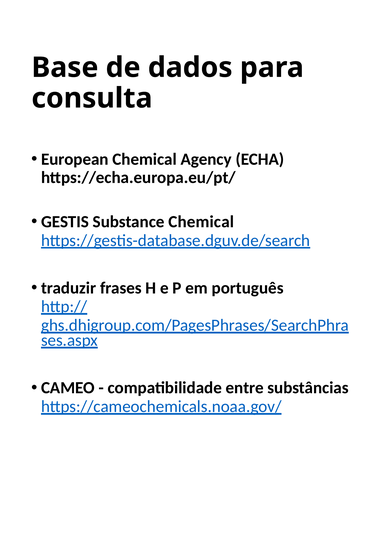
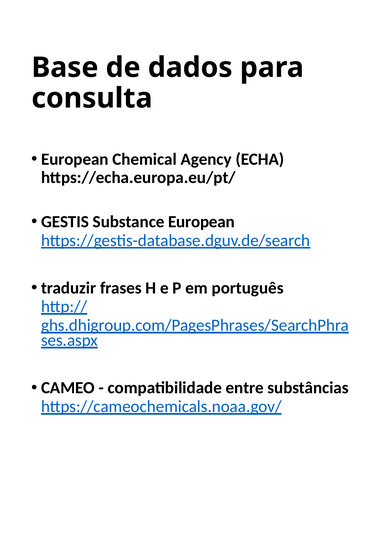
Substance Chemical: Chemical -> European
